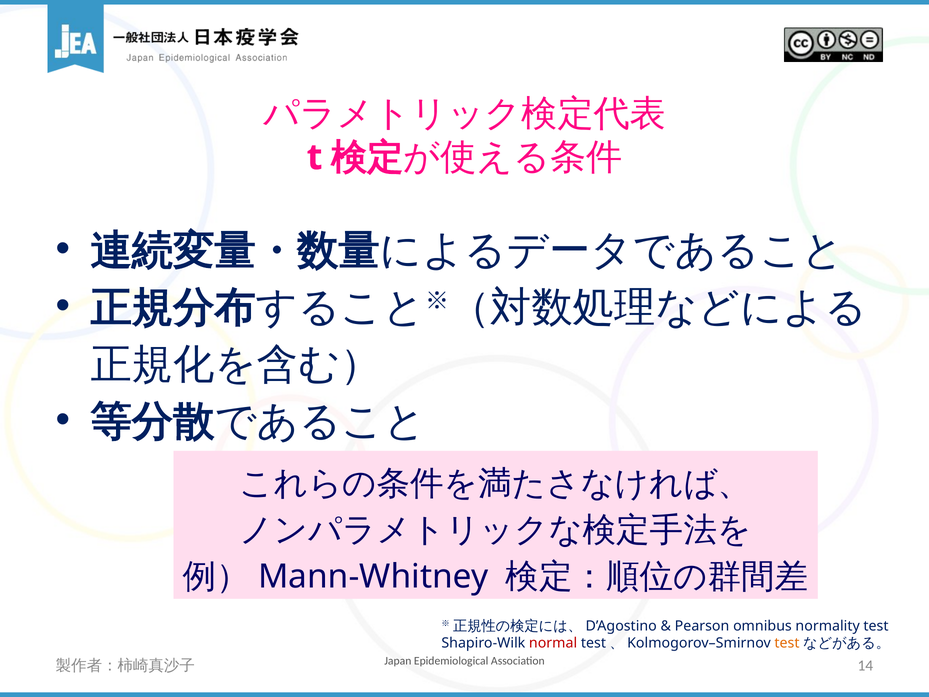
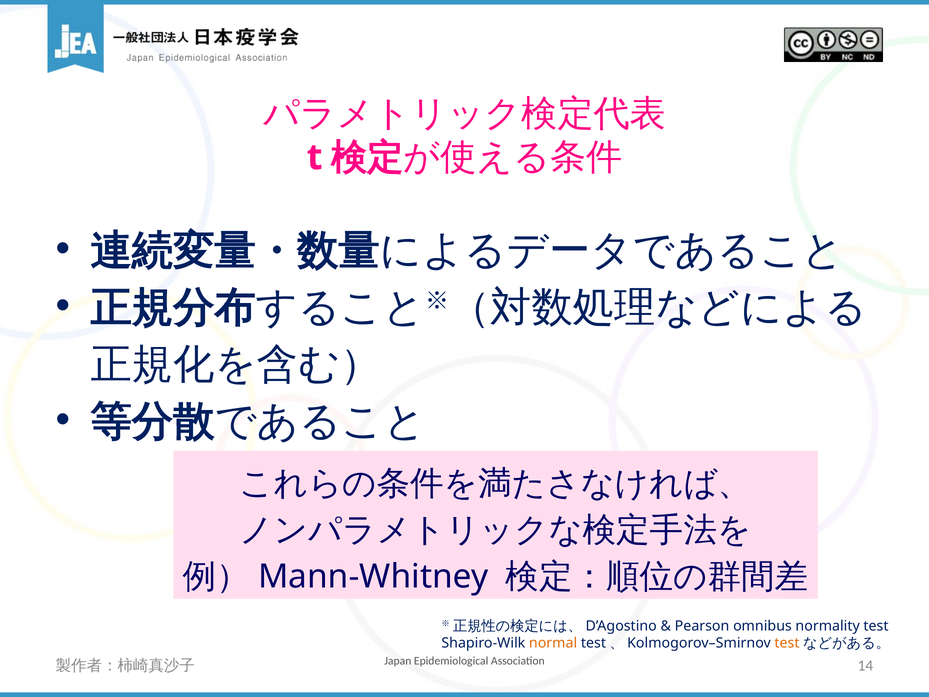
normal colour: red -> orange
